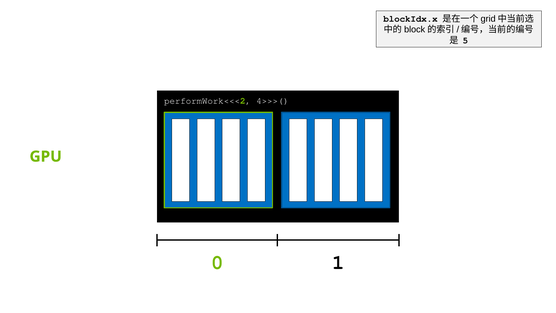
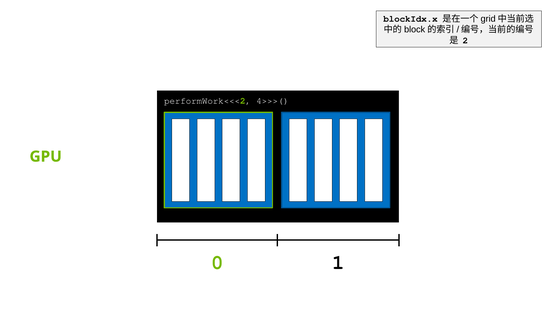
5: 5 -> 2
